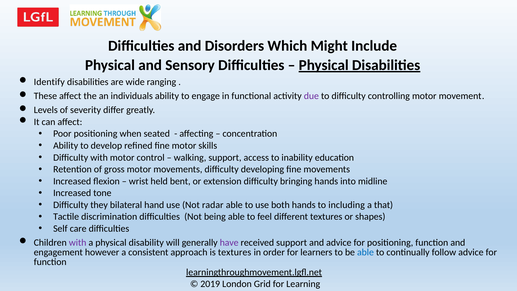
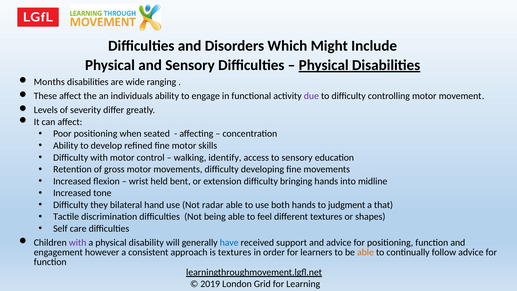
Identify: Identify -> Months
walking support: support -> identify
to inability: inability -> sensory
including: including -> judgment
have colour: purple -> blue
able at (365, 252) colour: blue -> orange
